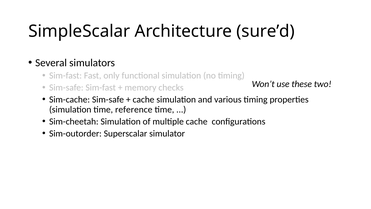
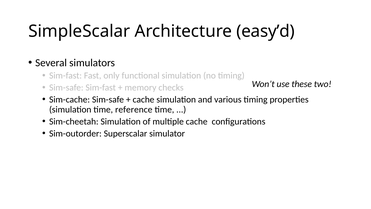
sure’d: sure’d -> easy’d
